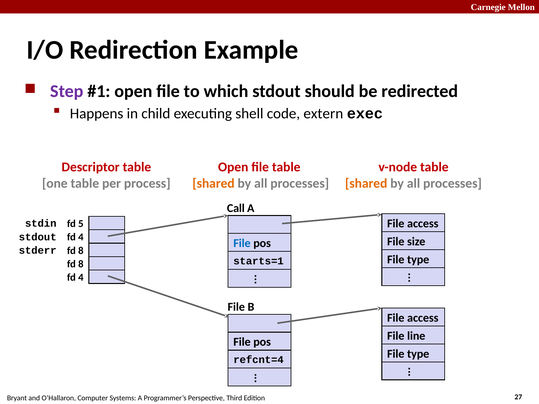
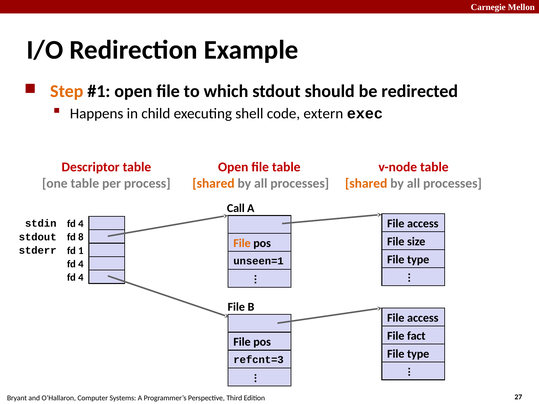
Step colour: purple -> orange
5 at (81, 224): 5 -> 4
4 at (81, 237): 4 -> 8
File at (242, 243) colour: blue -> orange
8 at (81, 251): 8 -> 1
starts=1: starts=1 -> unseen=1
8 at (81, 264): 8 -> 4
line: line -> fact
refcnt=4: refcnt=4 -> refcnt=3
